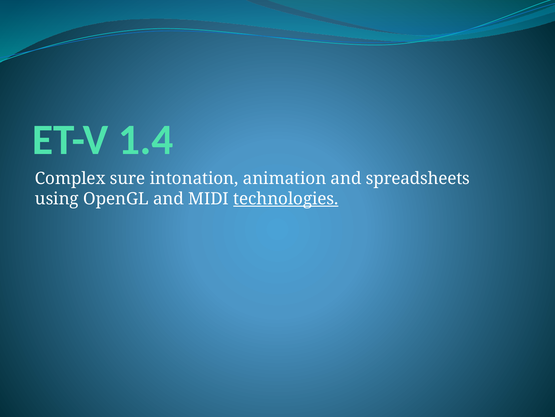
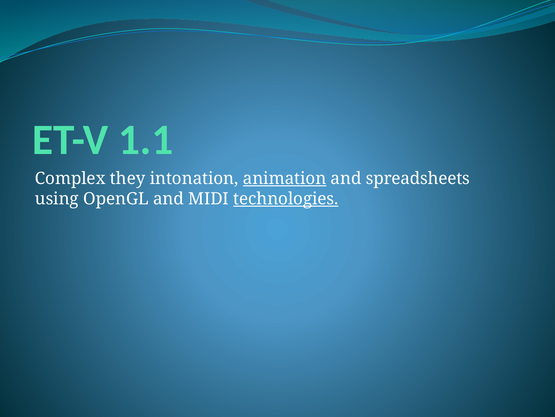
1.4: 1.4 -> 1.1
sure: sure -> they
animation underline: none -> present
